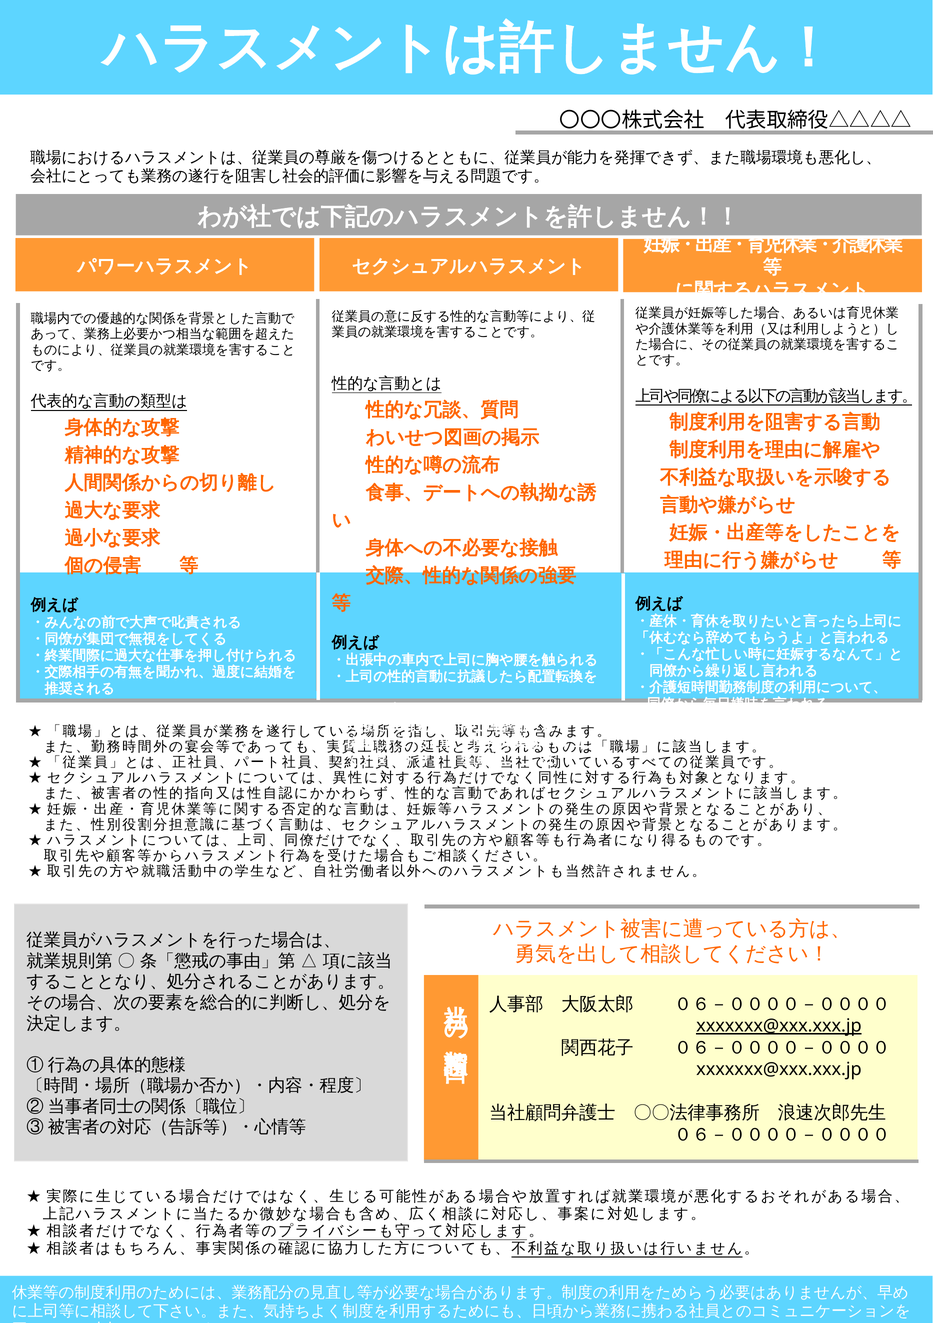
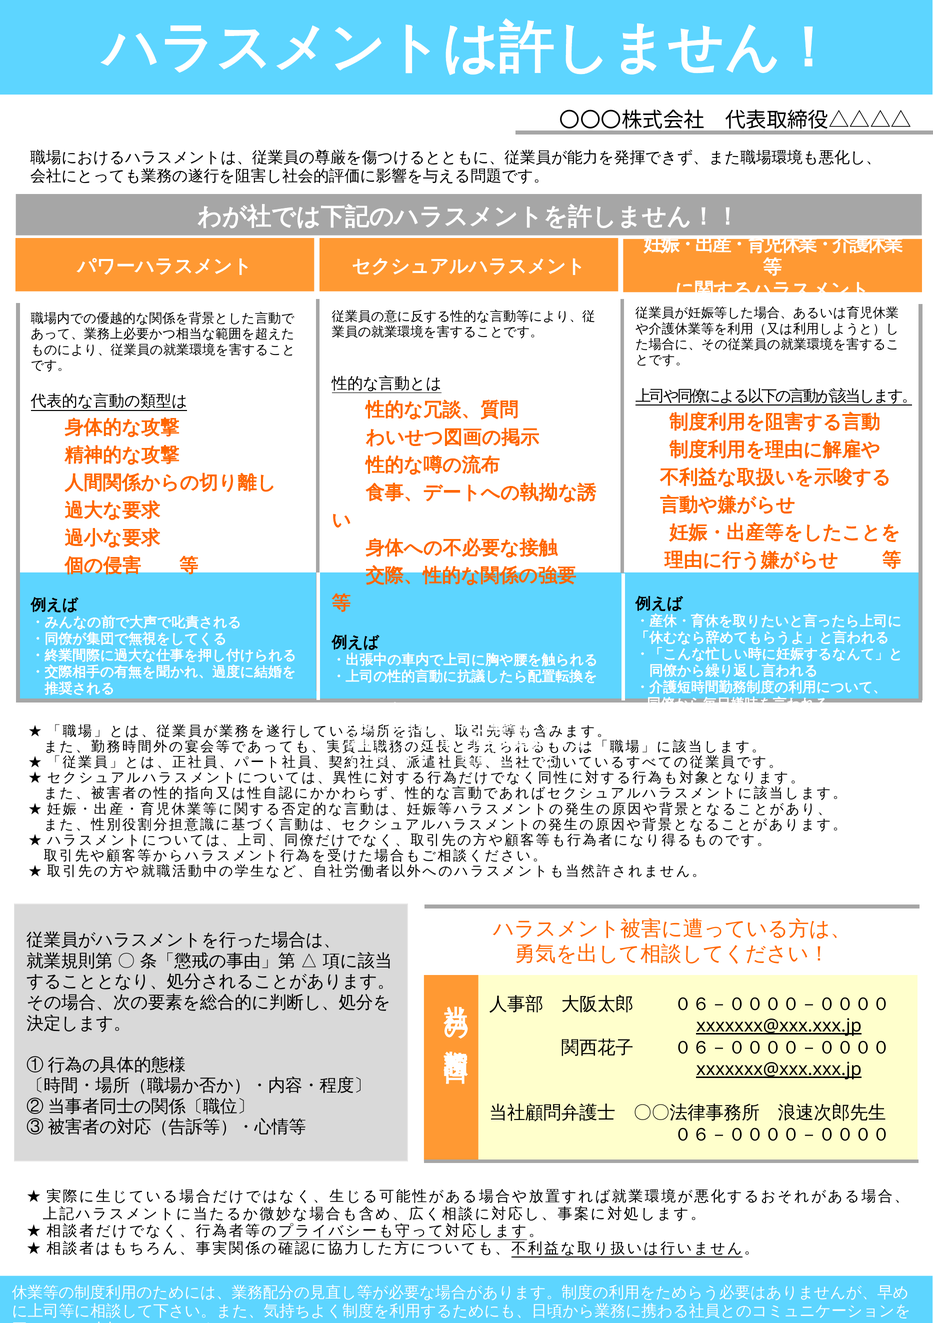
xxxxxxx@xxx.xxx.jp at (779, 1069) underline: none -> present
